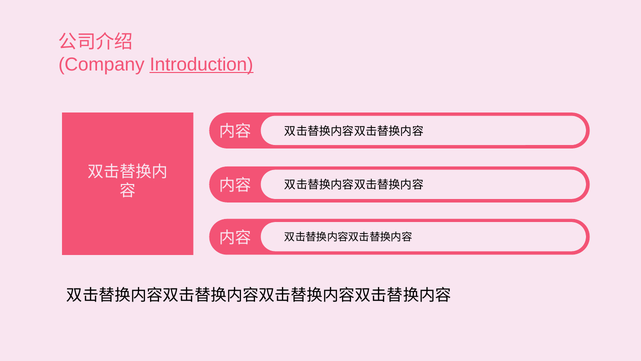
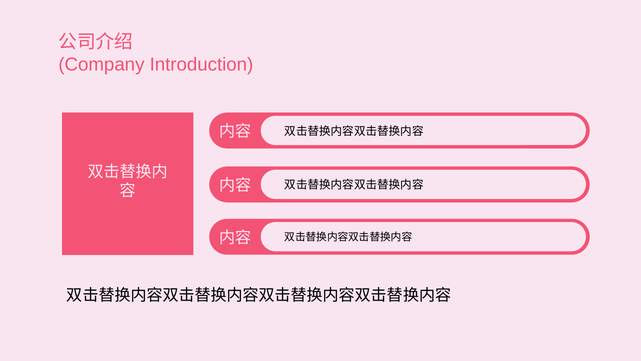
Introduction underline: present -> none
